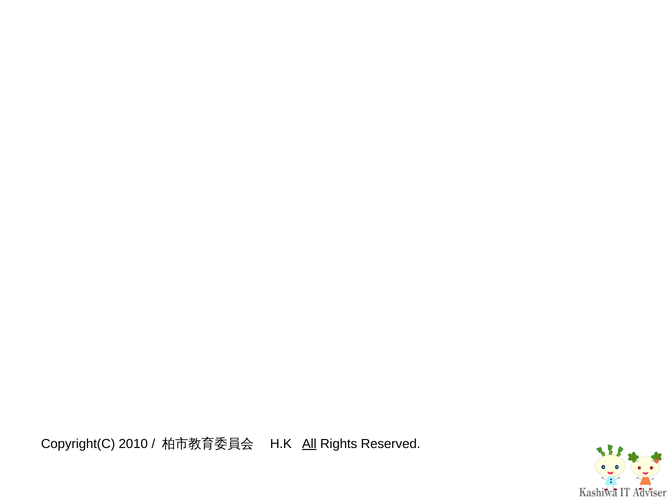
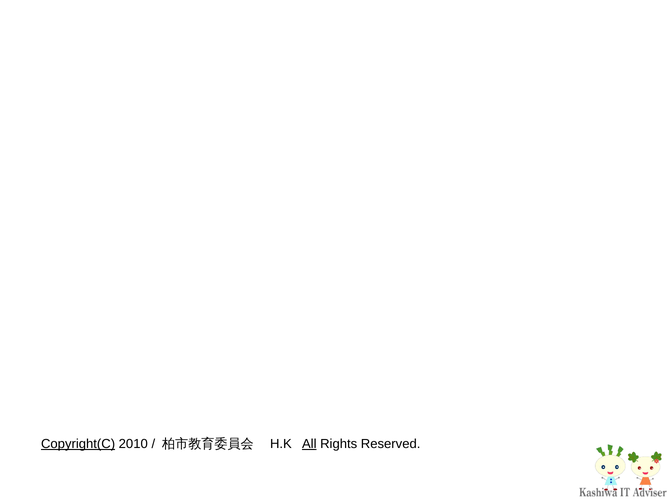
Copyright(C underline: none -> present
